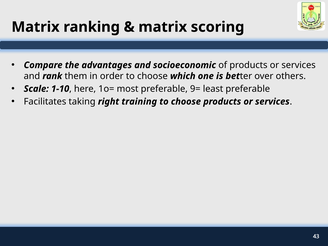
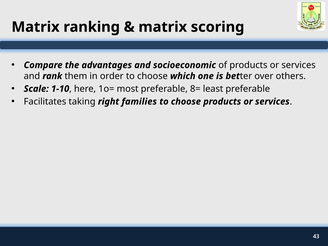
9=: 9= -> 8=
training: training -> families
